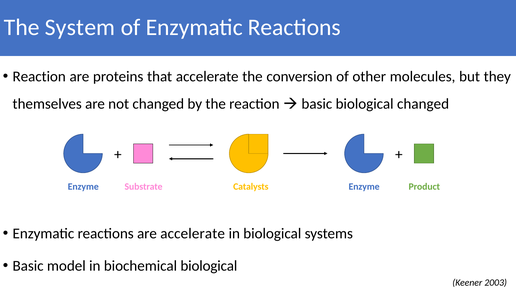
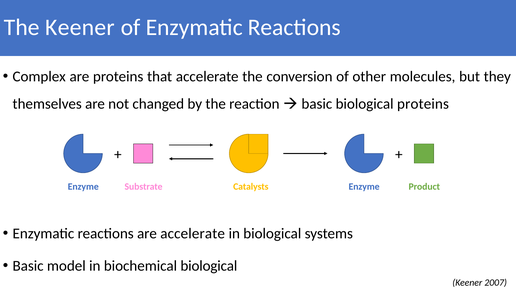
The System: System -> Keener
Reaction at (39, 77): Reaction -> Complex
biological changed: changed -> proteins
2003: 2003 -> 2007
